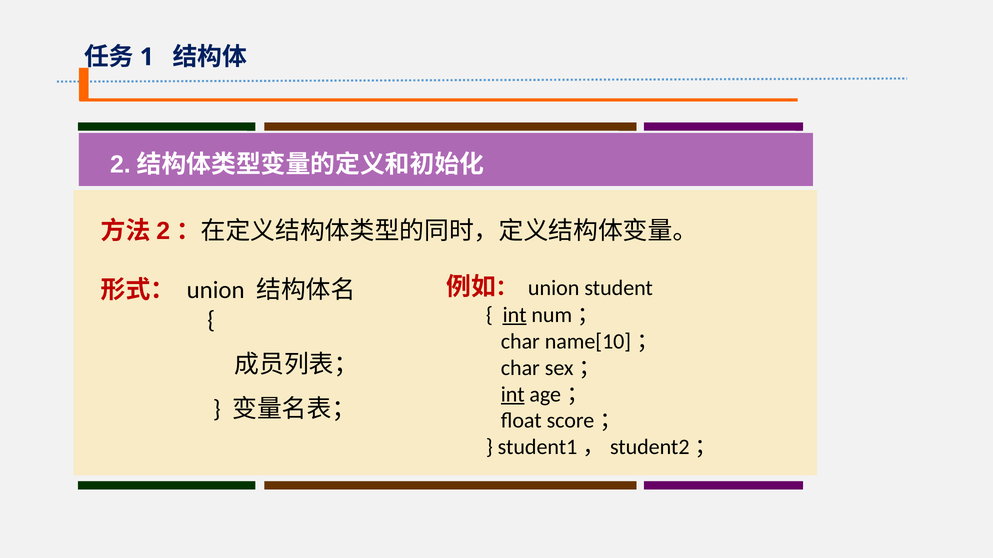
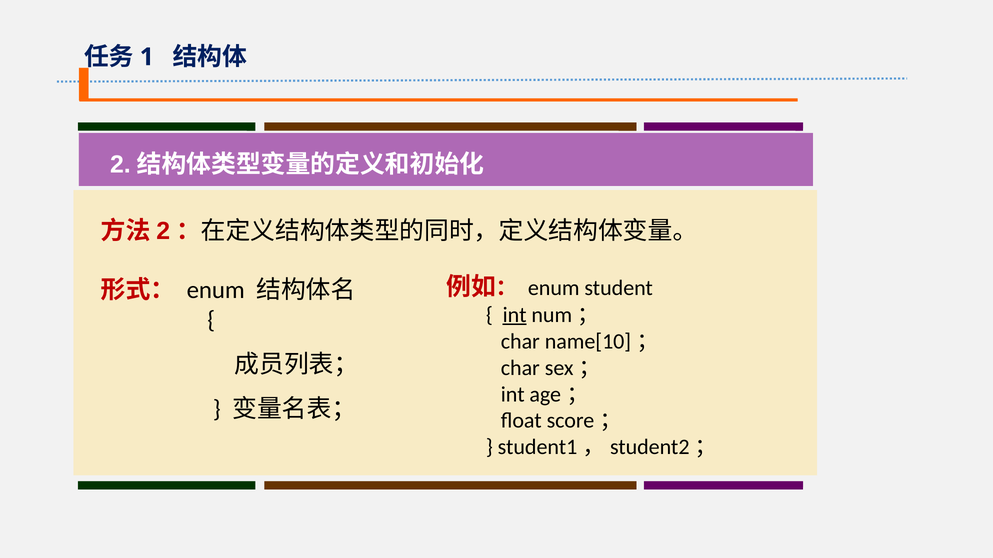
union at (554, 288): union -> enum
union at (216, 290): union -> enum
int at (513, 395) underline: present -> none
